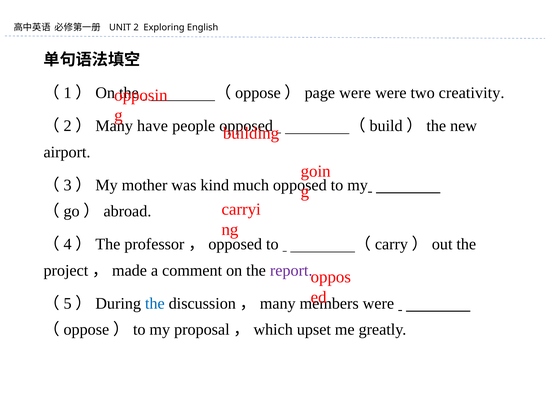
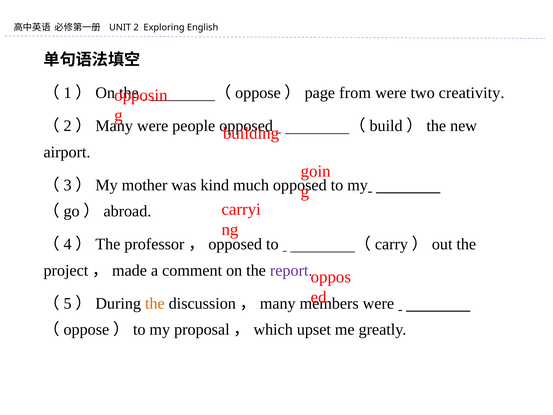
（oppose）page were: were -> from
have at (153, 126): have -> were
the at (155, 303) colour: blue -> orange
